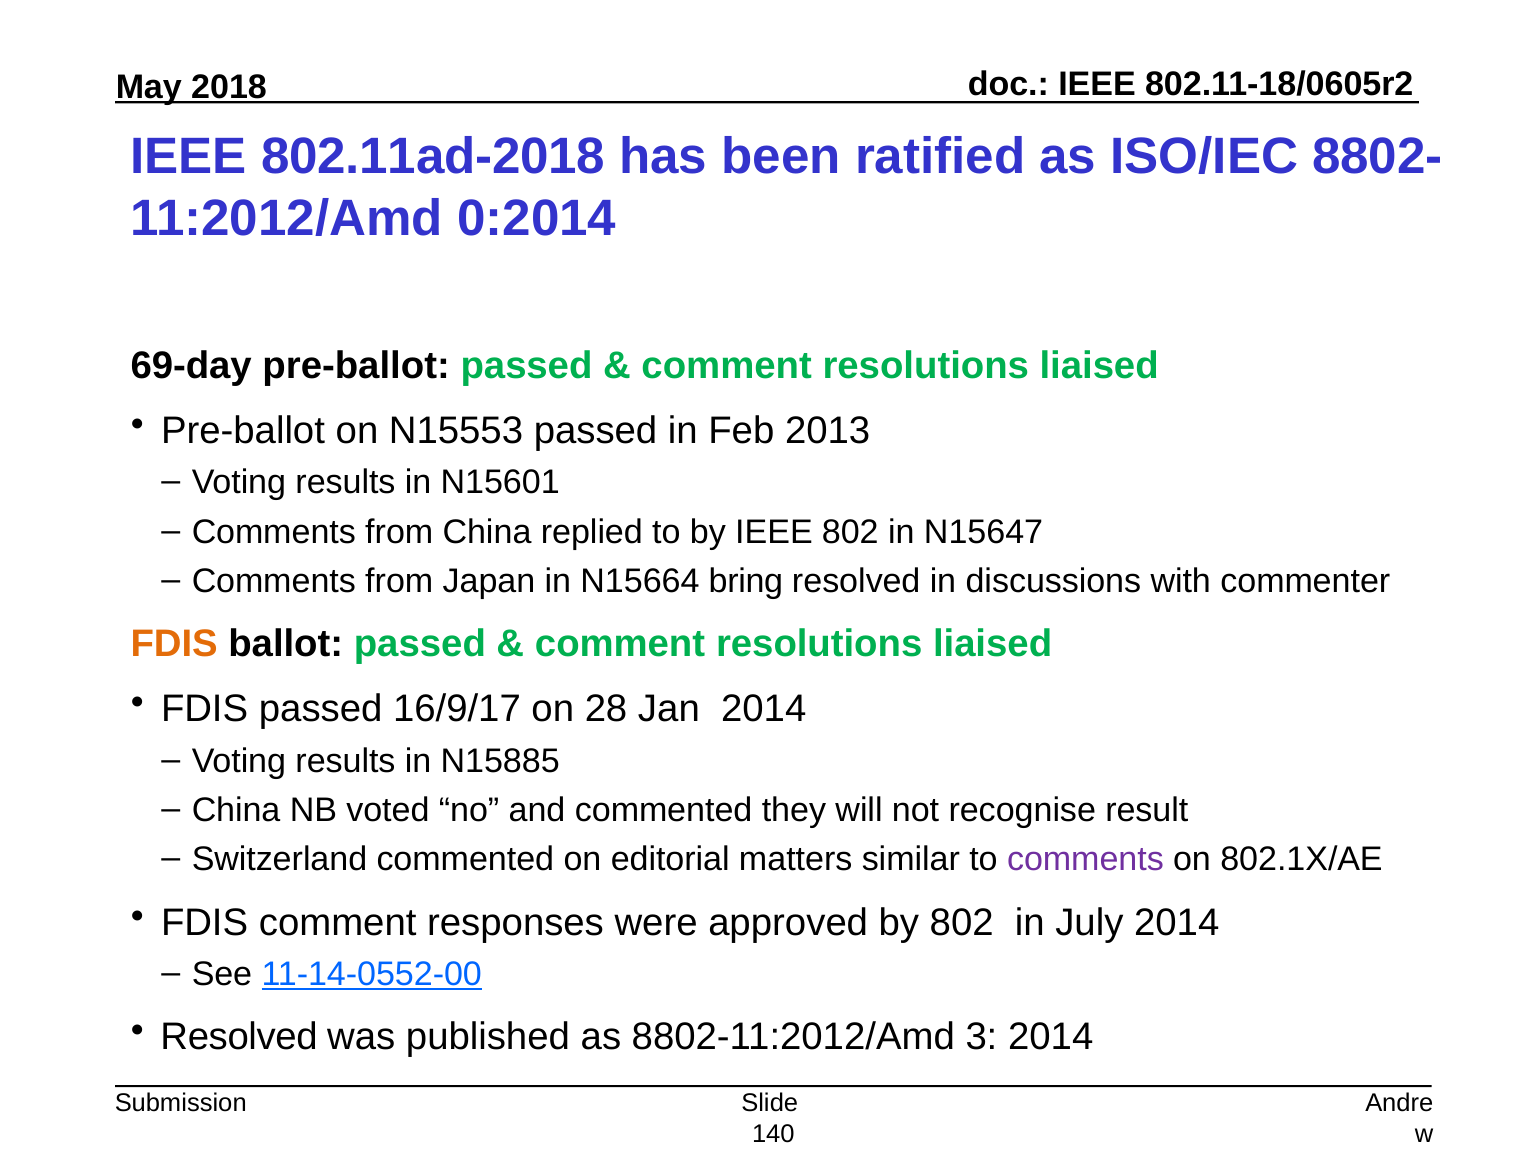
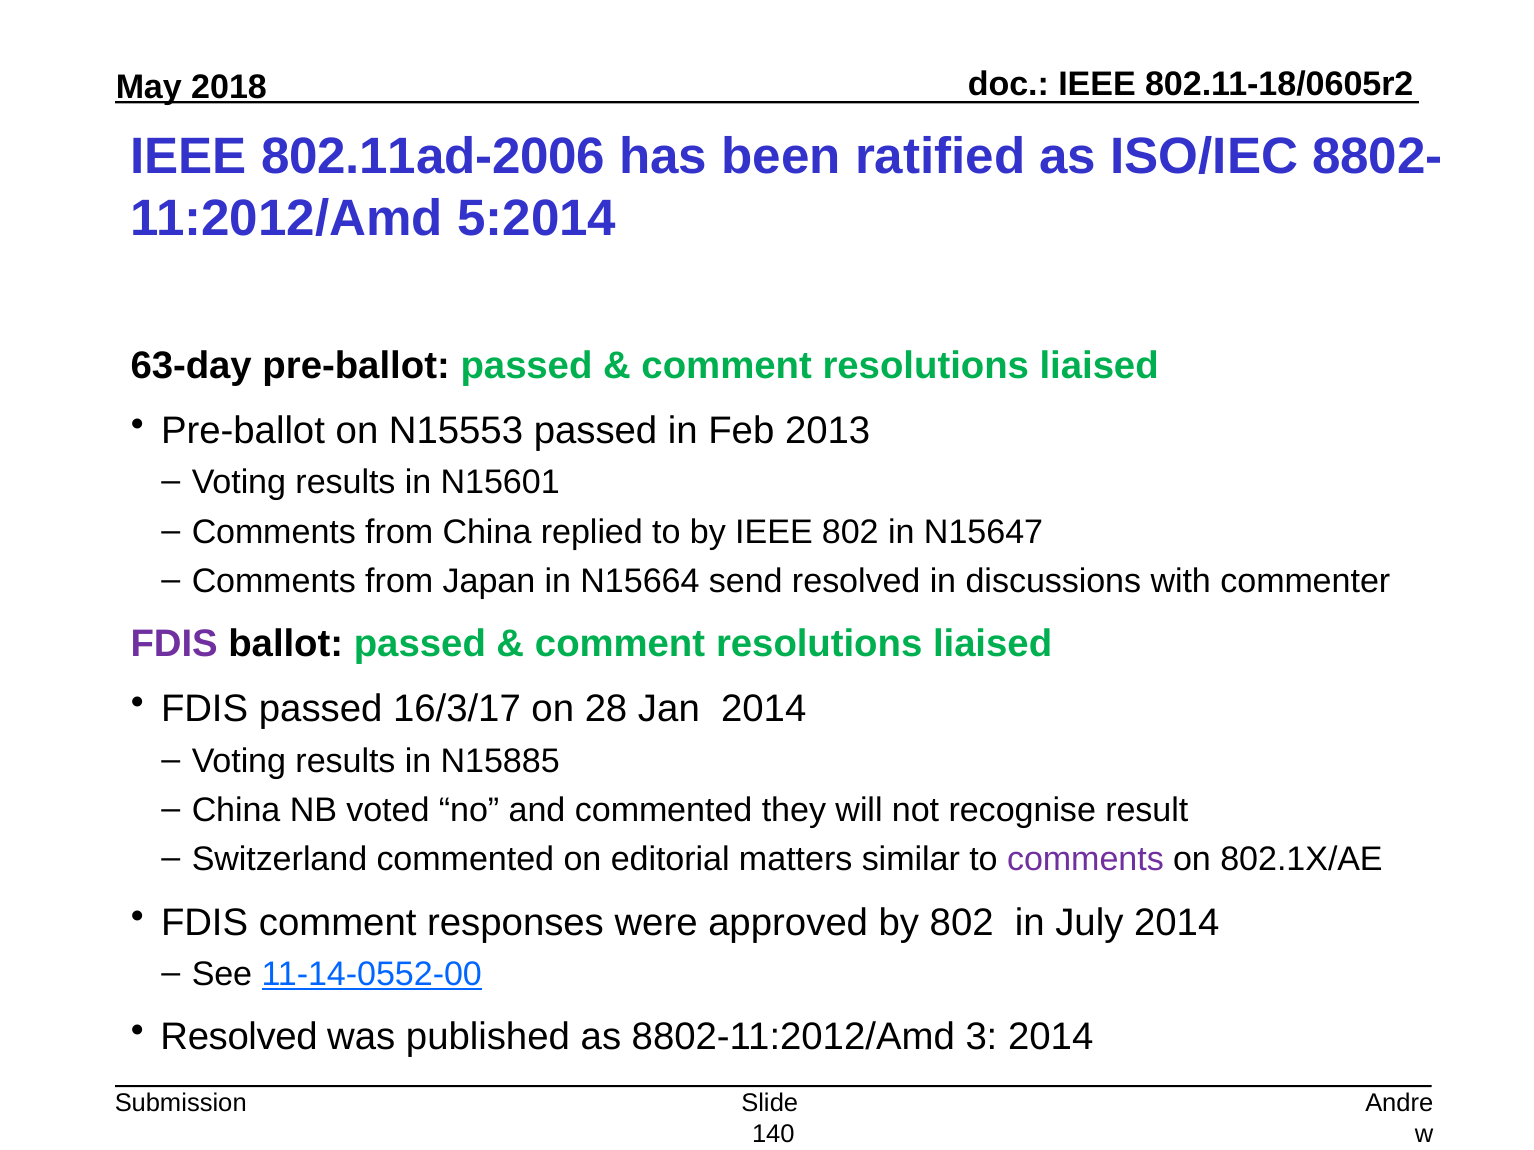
802.11ad-2018: 802.11ad-2018 -> 802.11ad-2006
0:2014: 0:2014 -> 5:2014
69-day: 69-day -> 63-day
bring: bring -> send
FDIS at (174, 644) colour: orange -> purple
16/9/17: 16/9/17 -> 16/3/17
